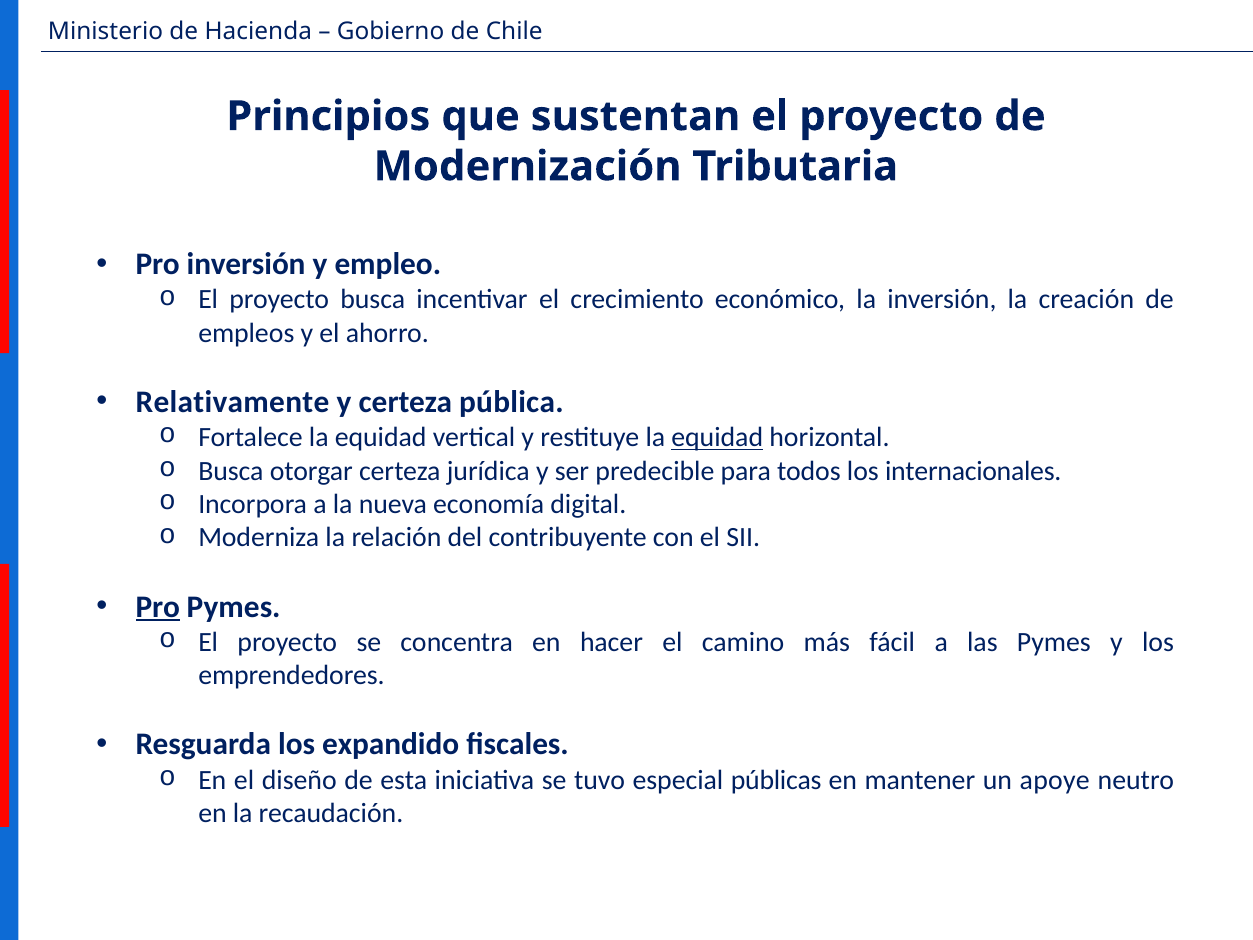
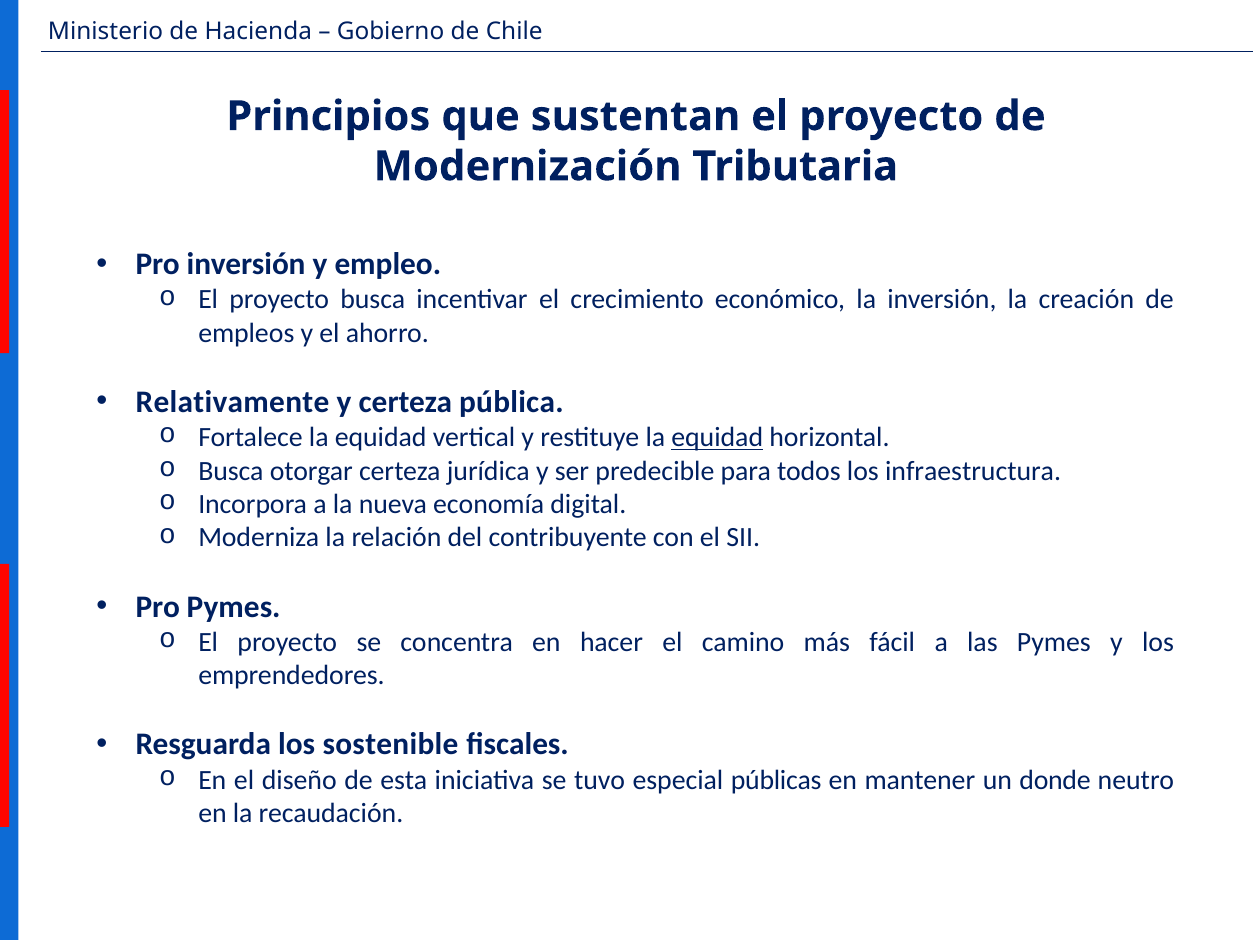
internacionales: internacionales -> infraestructura
Pro at (158, 607) underline: present -> none
expandido: expandido -> sostenible
apoye: apoye -> donde
